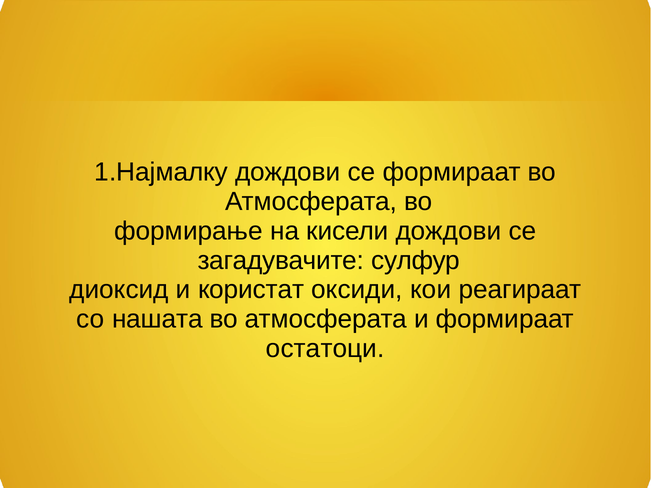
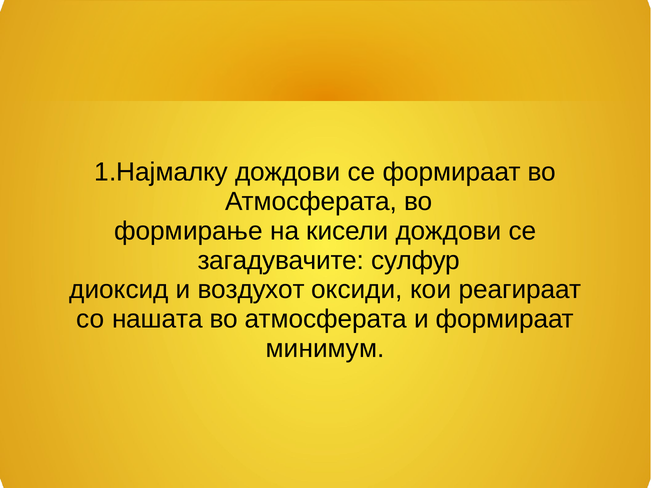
користат: користат -> воздухот
остатоци: остатоци -> минимум
